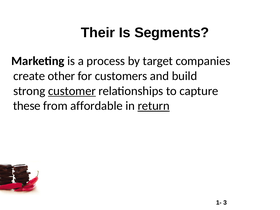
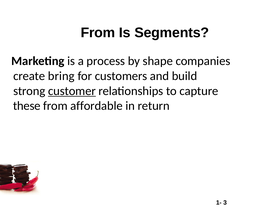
Their at (98, 33): Their -> From
target: target -> shape
other: other -> bring
return underline: present -> none
